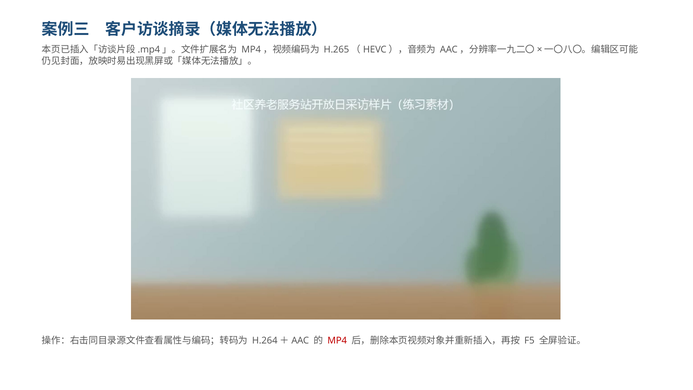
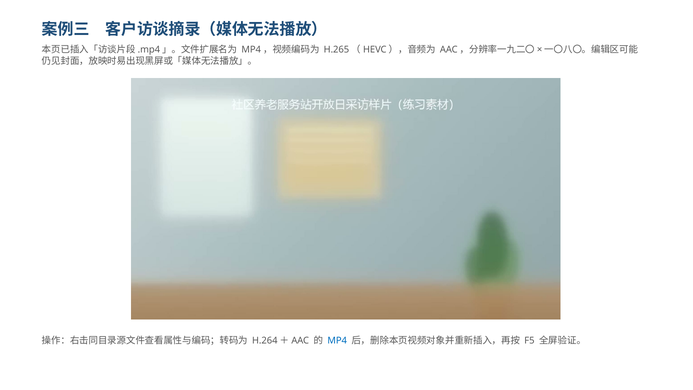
MP4 colour: red -> blue
